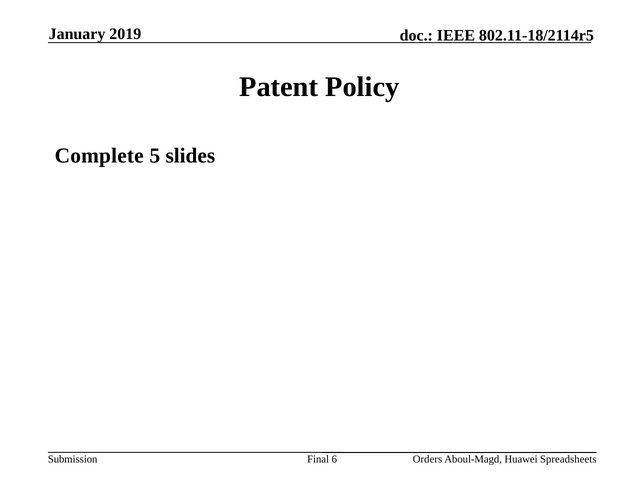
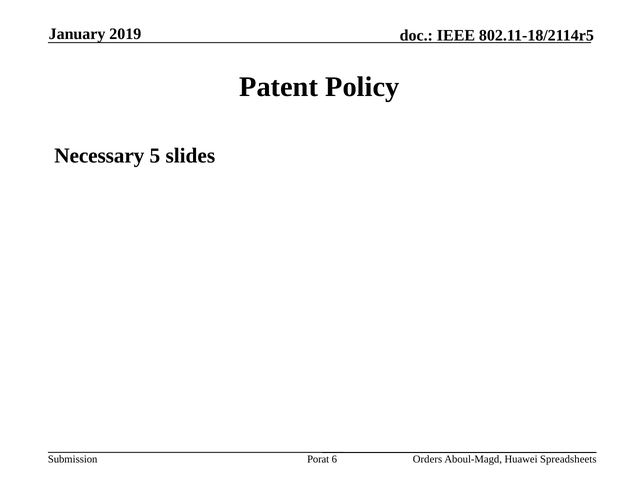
Complete: Complete -> Necessary
Final: Final -> Porat
